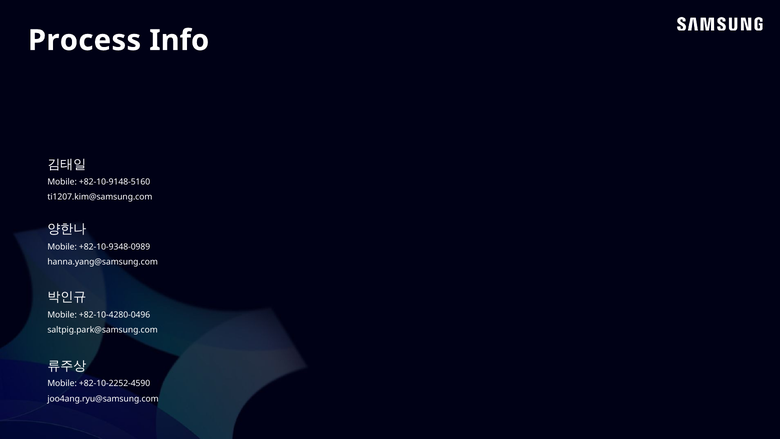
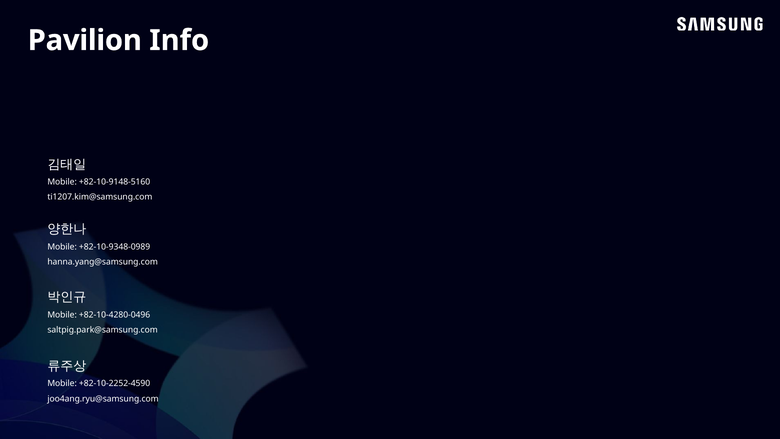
Process: Process -> Pavilion
